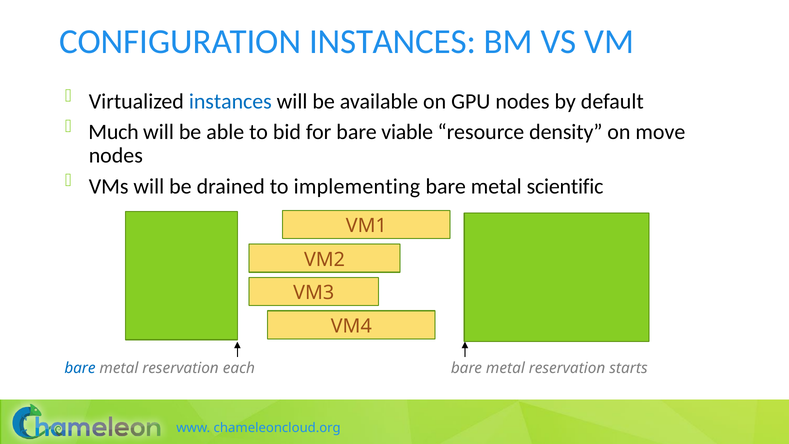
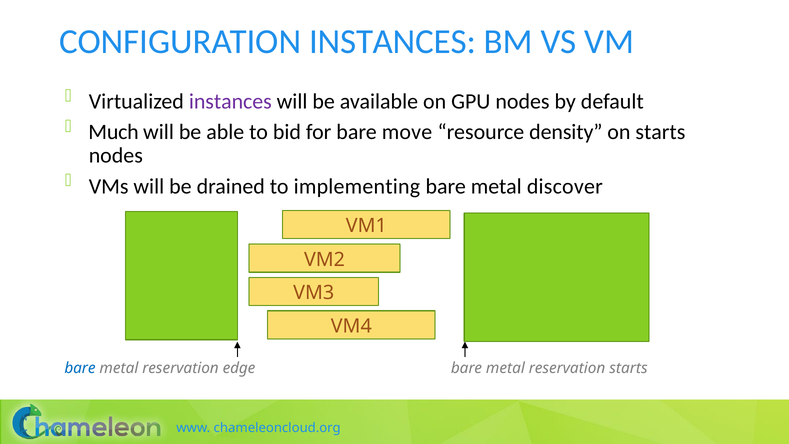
instances at (230, 101) colour: blue -> purple
viable: viable -> move
on move: move -> starts
scientific: scientific -> discover
each: each -> edge
